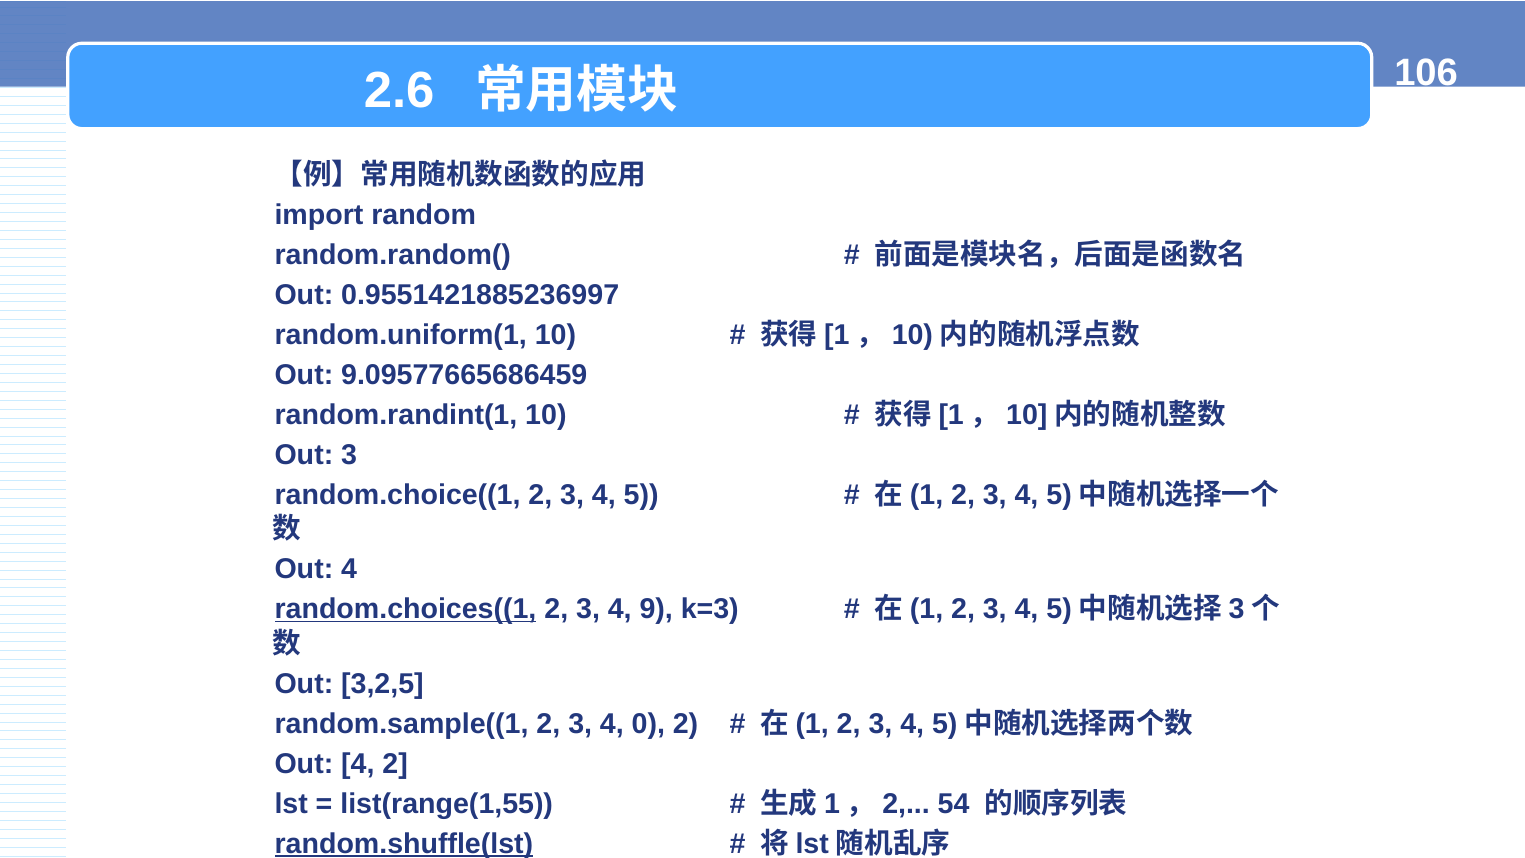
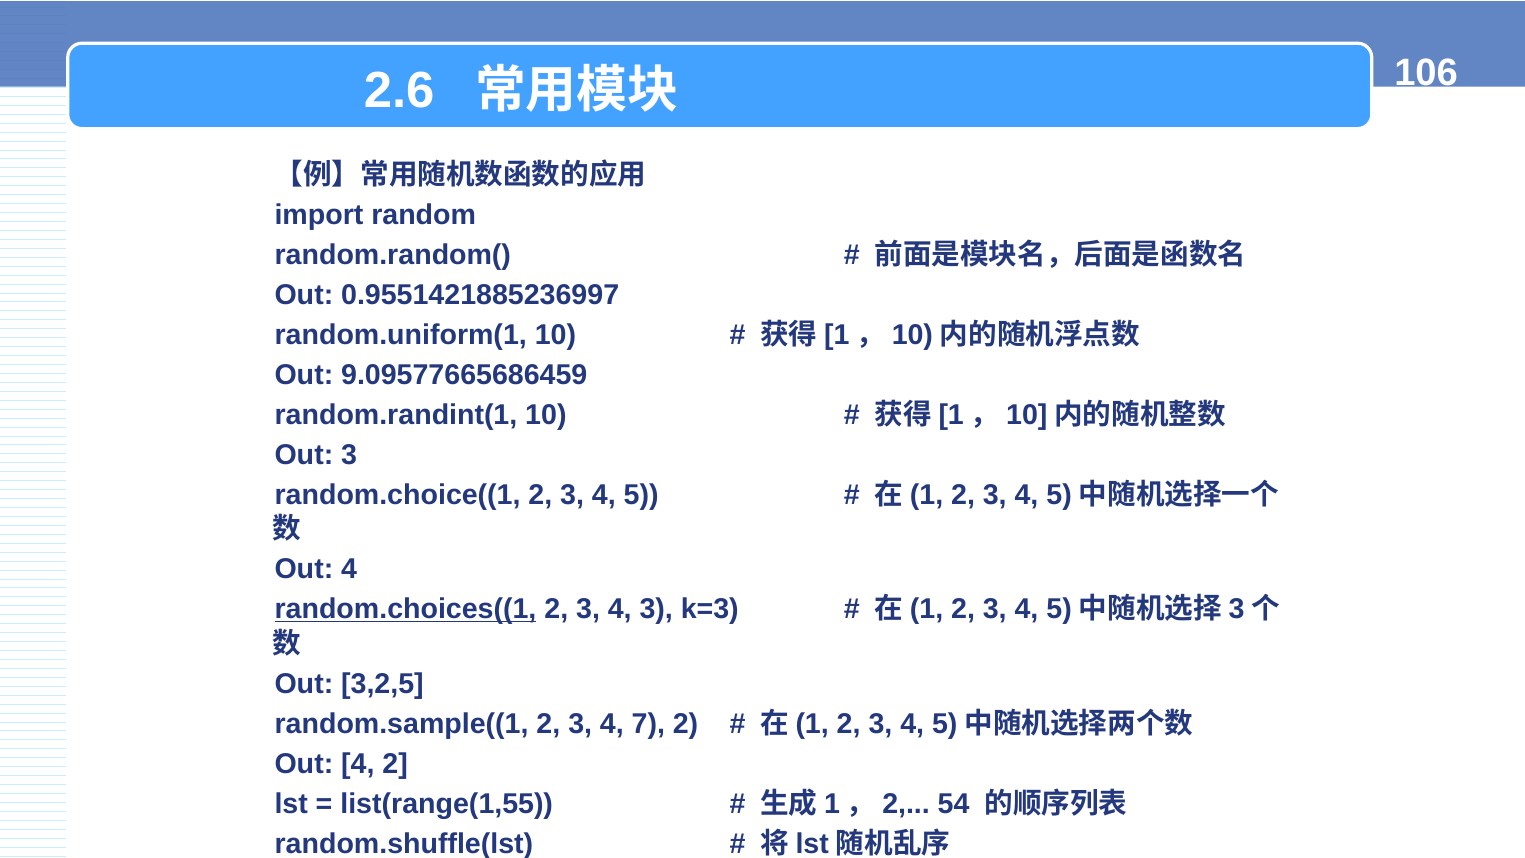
4 9: 9 -> 3
0: 0 -> 7
random.shuffle(lst underline: present -> none
